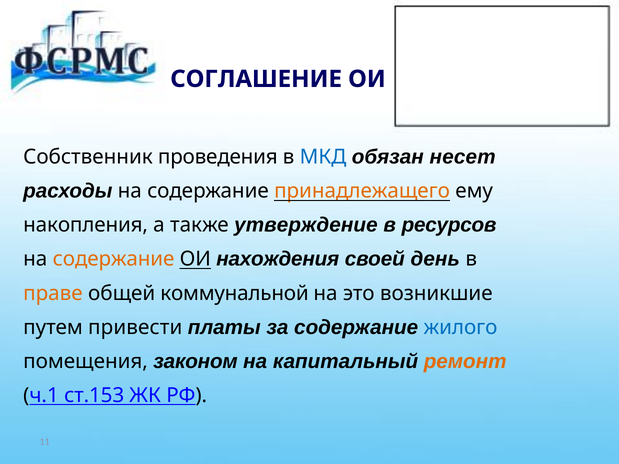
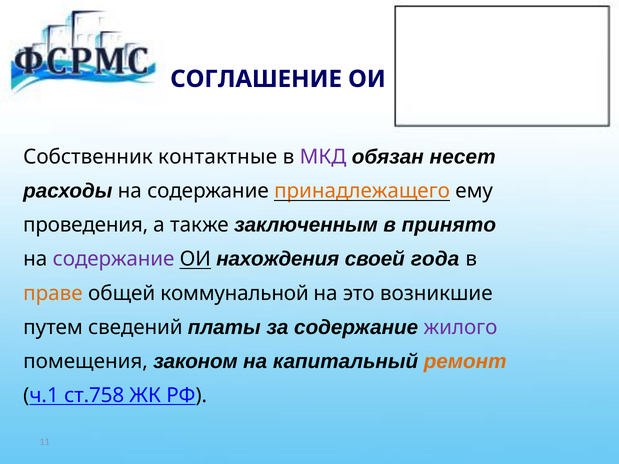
проведения: проведения -> контактные
МКД colour: blue -> purple
накопления: накопления -> проведения
утверждение: утверждение -> заключенным
ресурсов: ресурсов -> принято
содержание at (114, 259) colour: orange -> purple
день: день -> года
привести: привести -> сведений
жилого colour: blue -> purple
ст.153: ст.153 -> ст.758
